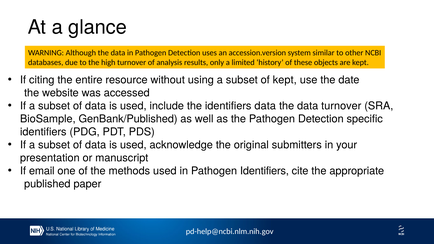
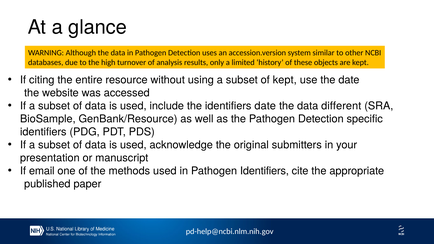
identifiers data: data -> date
data turnover: turnover -> different
GenBank/Published: GenBank/Published -> GenBank/Resource
